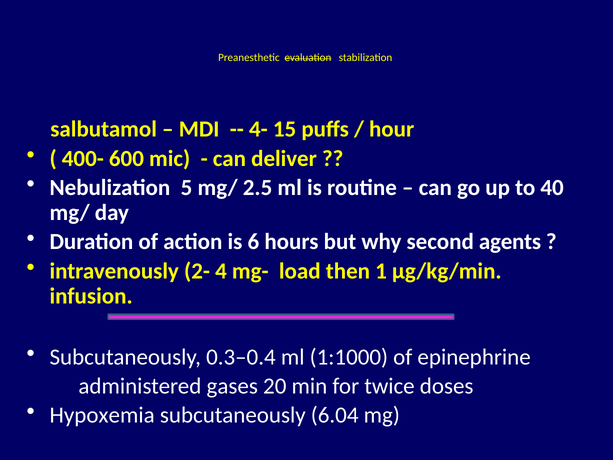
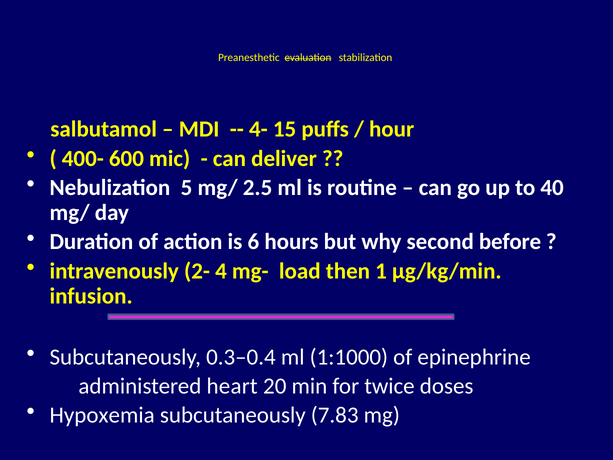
agents: agents -> before
gases: gases -> heart
6.04: 6.04 -> 7.83
